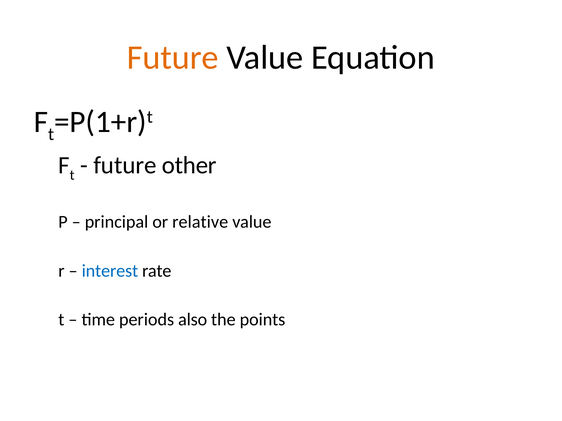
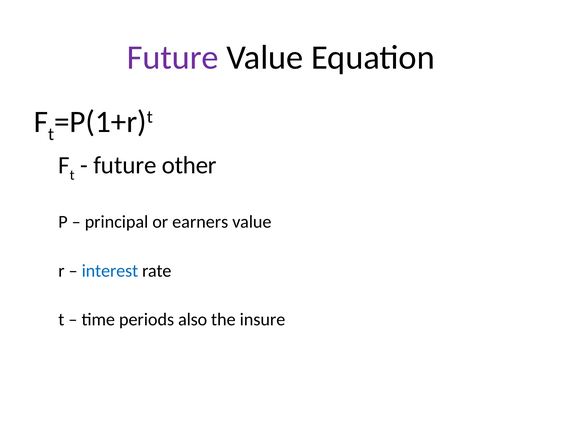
Future at (173, 58) colour: orange -> purple
relative: relative -> earners
points: points -> insure
